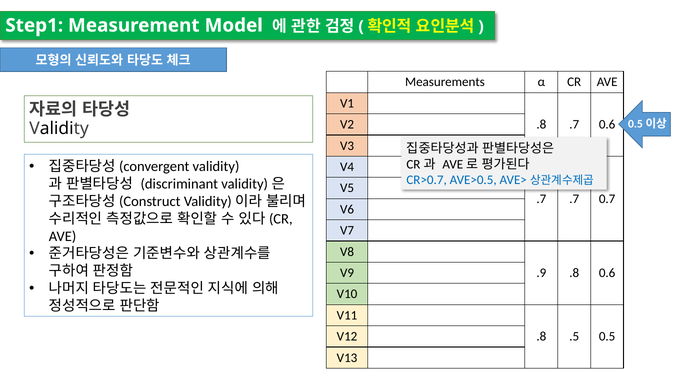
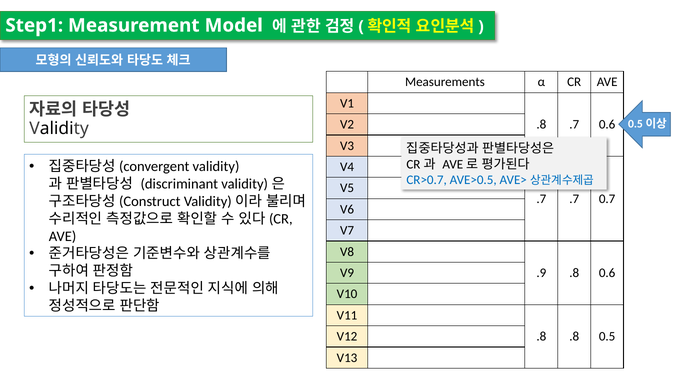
.8 .5: .5 -> .8
